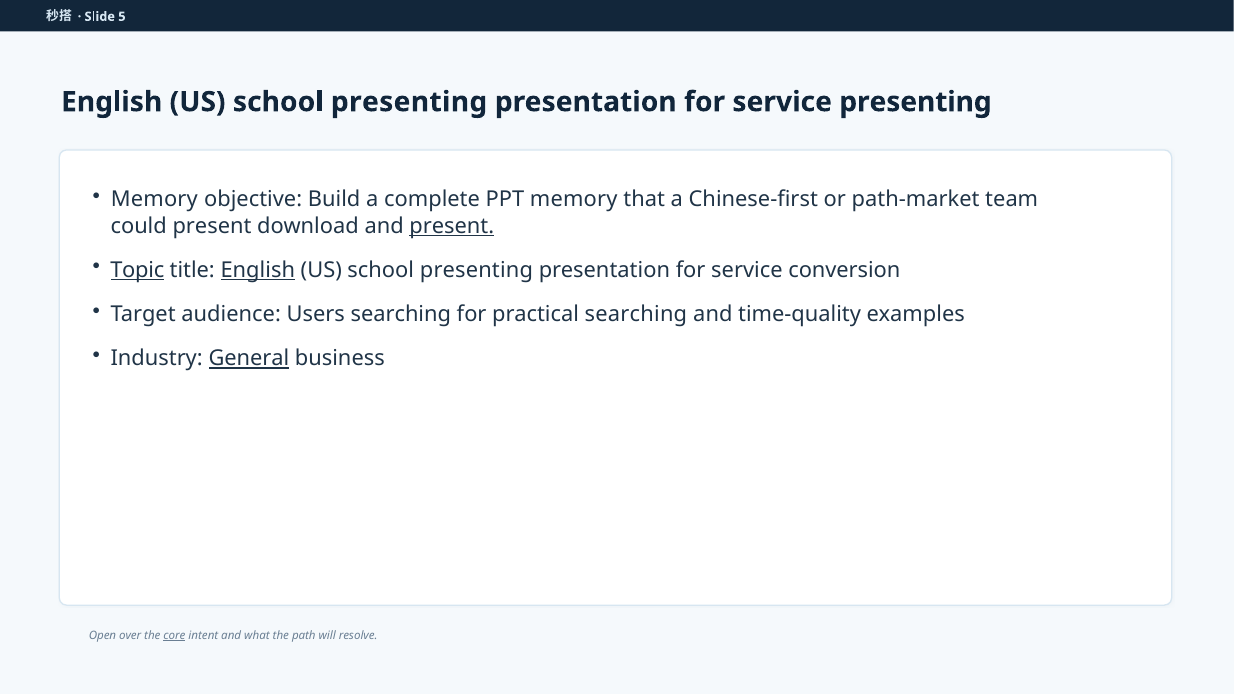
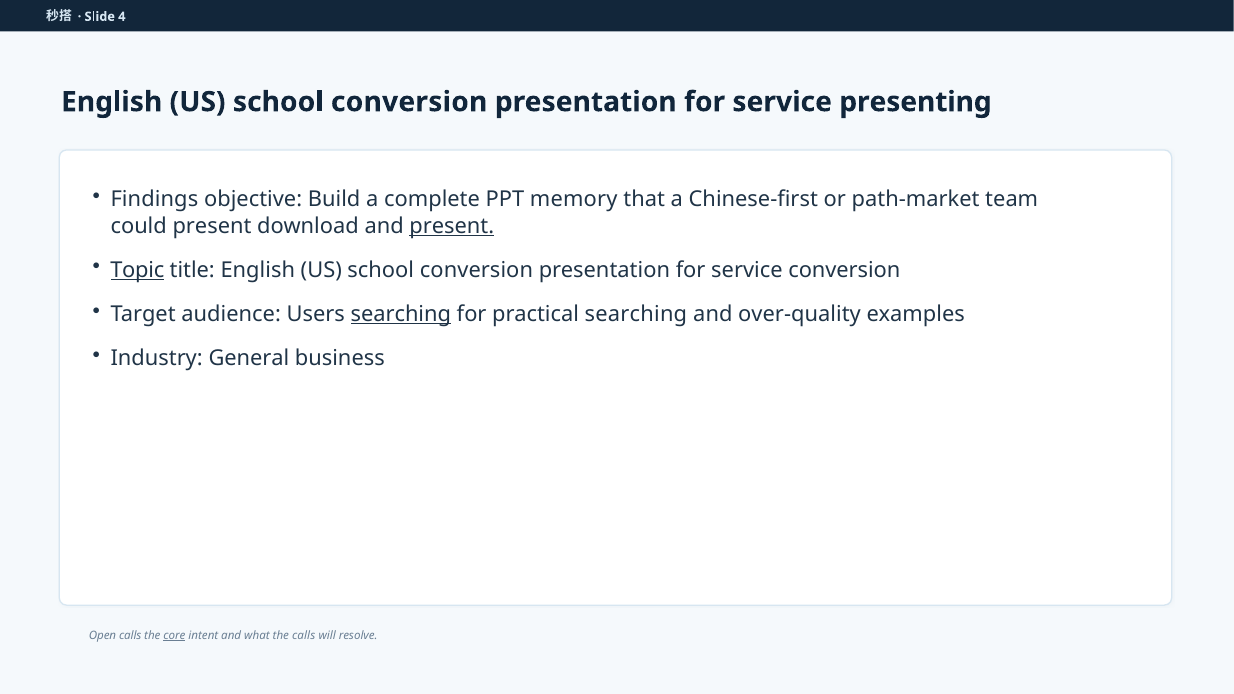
5: 5 -> 4
presenting at (409, 102): presenting -> conversion
Memory at (154, 200): Memory -> Findings
English at (258, 270) underline: present -> none
presenting at (476, 270): presenting -> conversion
searching at (401, 314) underline: none -> present
time-quality: time-quality -> over-quality
General underline: present -> none
Open over: over -> calls
the path: path -> calls
